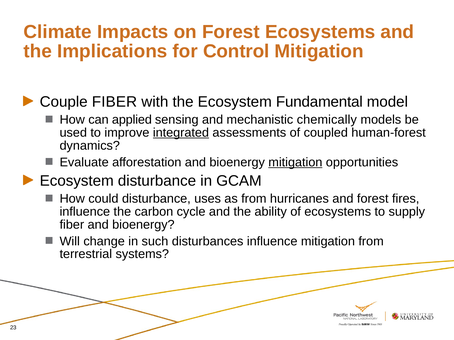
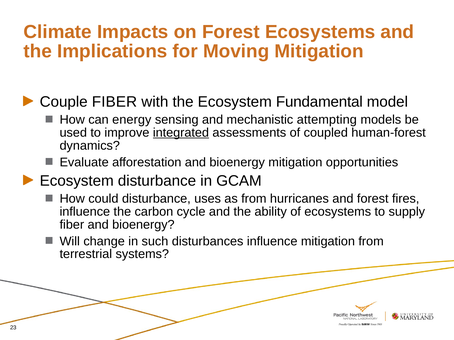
Control: Control -> Moving
applied: applied -> energy
chemically: chemically -> attempting
mitigation at (295, 162) underline: present -> none
